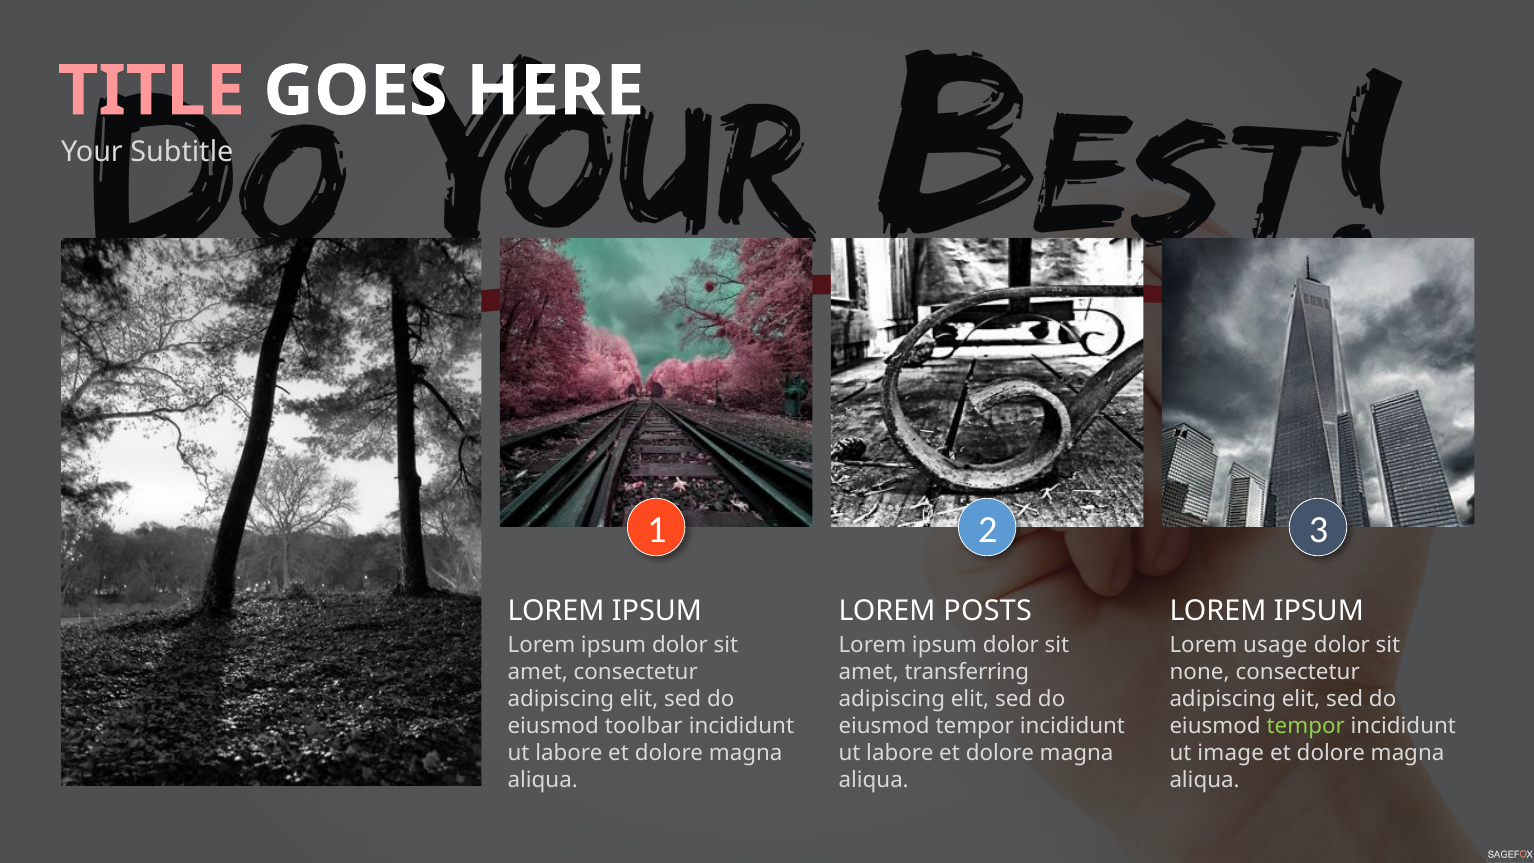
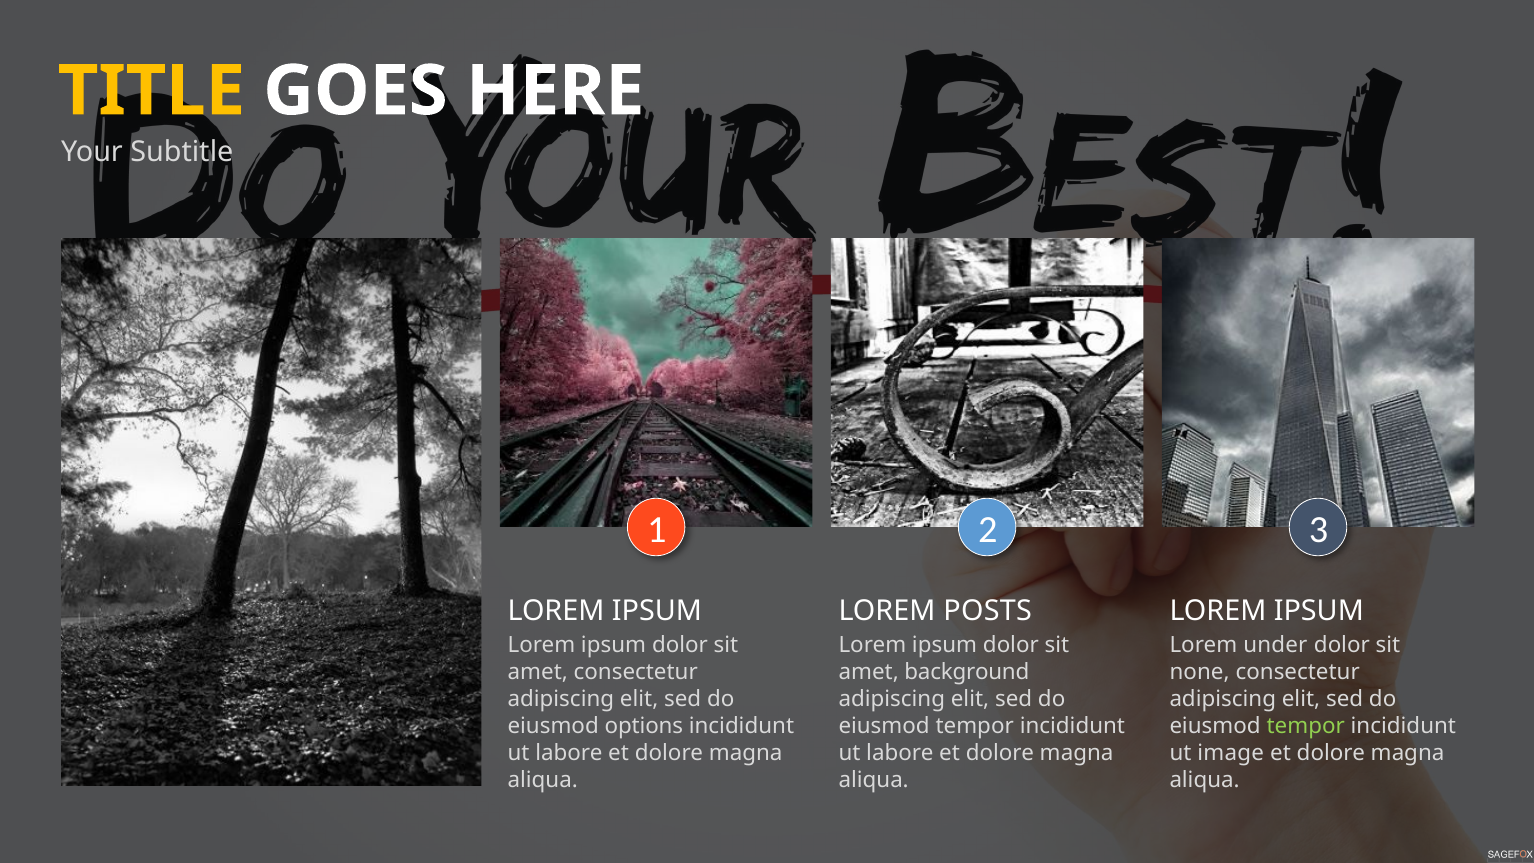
TITLE colour: pink -> yellow
usage: usage -> under
transferring: transferring -> background
toolbar: toolbar -> options
